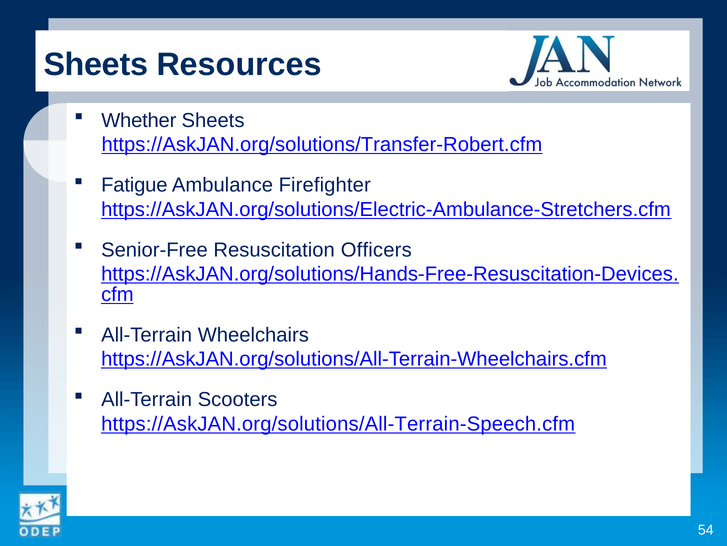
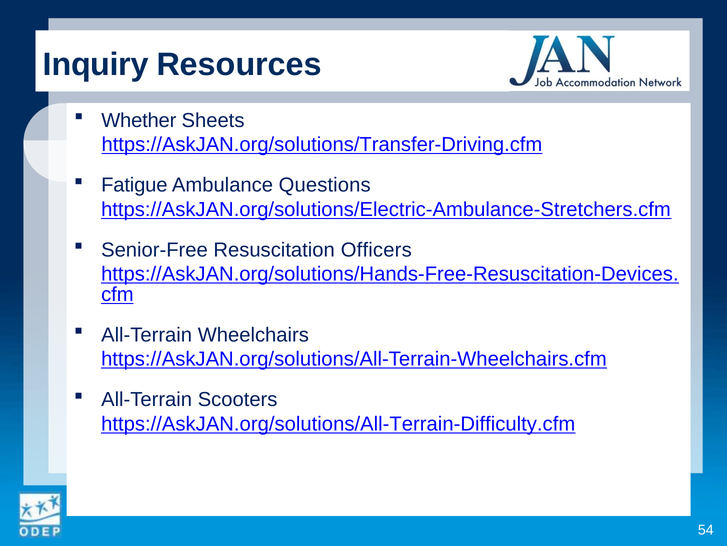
Sheets at (96, 65): Sheets -> Inquiry
https://AskJAN.org/solutions/Transfer-Robert.cfm: https://AskJAN.org/solutions/Transfer-Robert.cfm -> https://AskJAN.org/solutions/Transfer-Driving.cfm
Firefighter: Firefighter -> Questions
https://AskJAN.org/solutions/All-Terrain-Speech.cfm: https://AskJAN.org/solutions/All-Terrain-Speech.cfm -> https://AskJAN.org/solutions/All-Terrain-Difficulty.cfm
